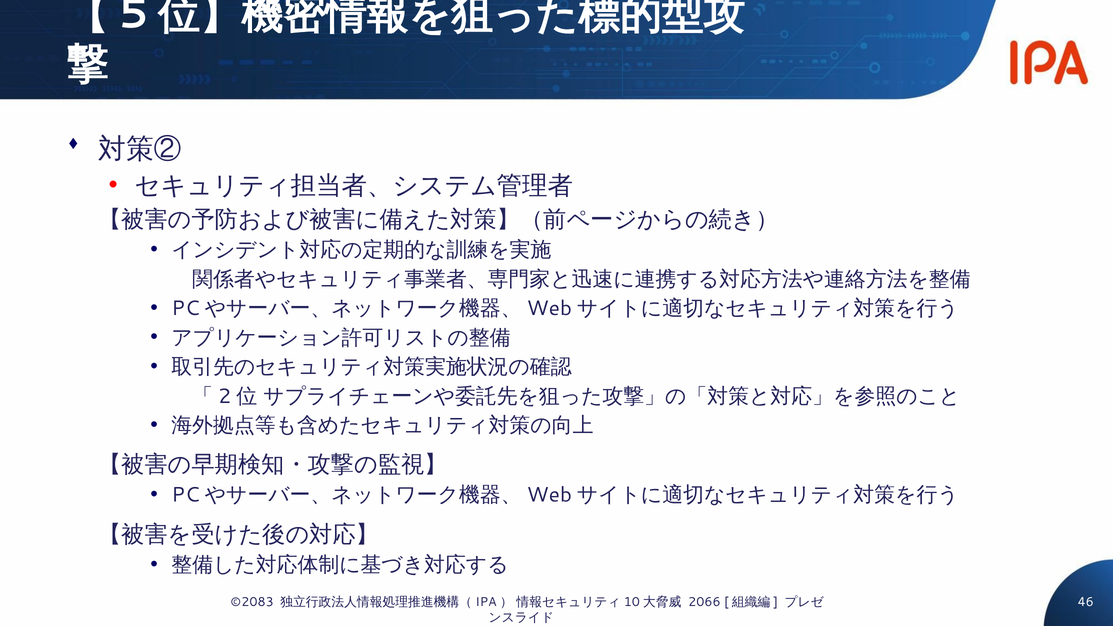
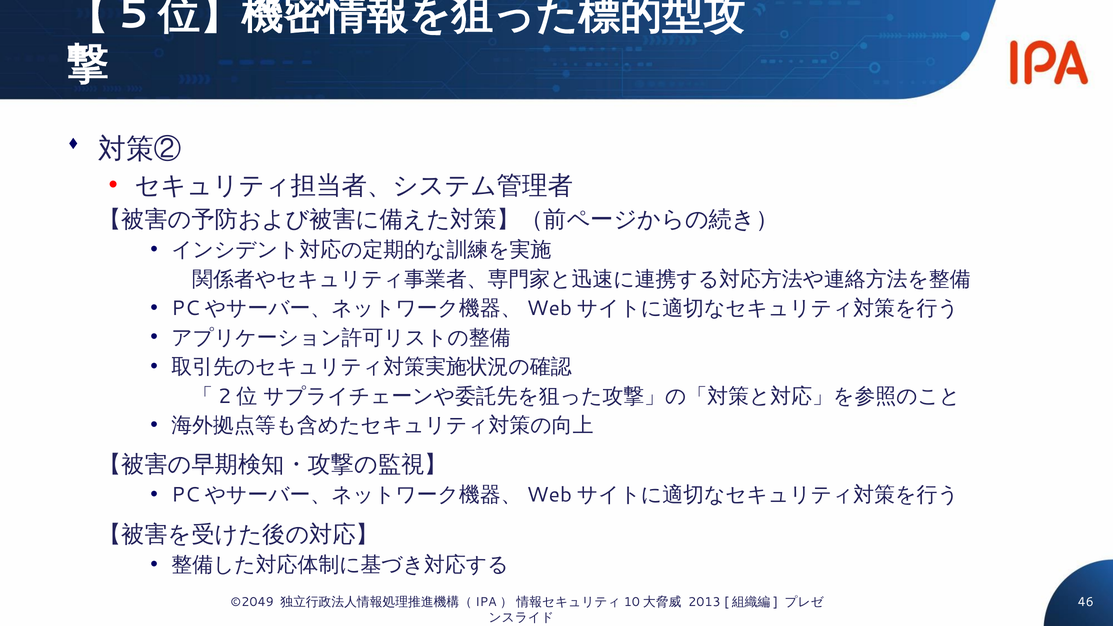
©2083: ©2083 -> ©2049
2066: 2066 -> 2013
